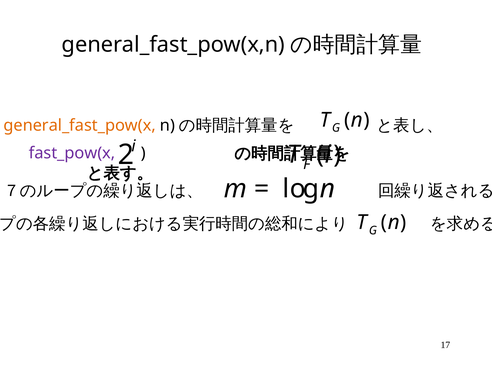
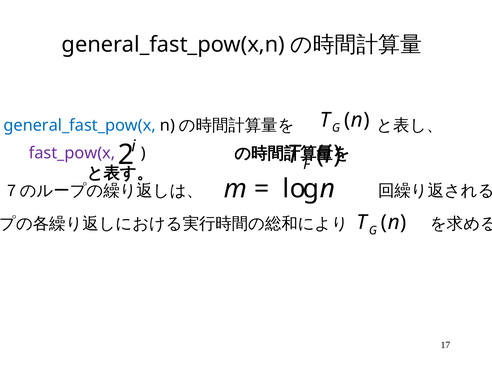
general_fast_pow(x colour: orange -> blue
